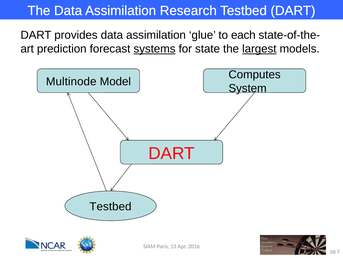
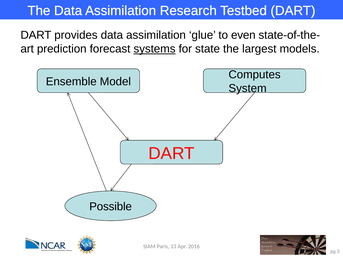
each: each -> even
largest underline: present -> none
Multinode: Multinode -> Ensemble
Testbed at (110, 206): Testbed -> Possible
